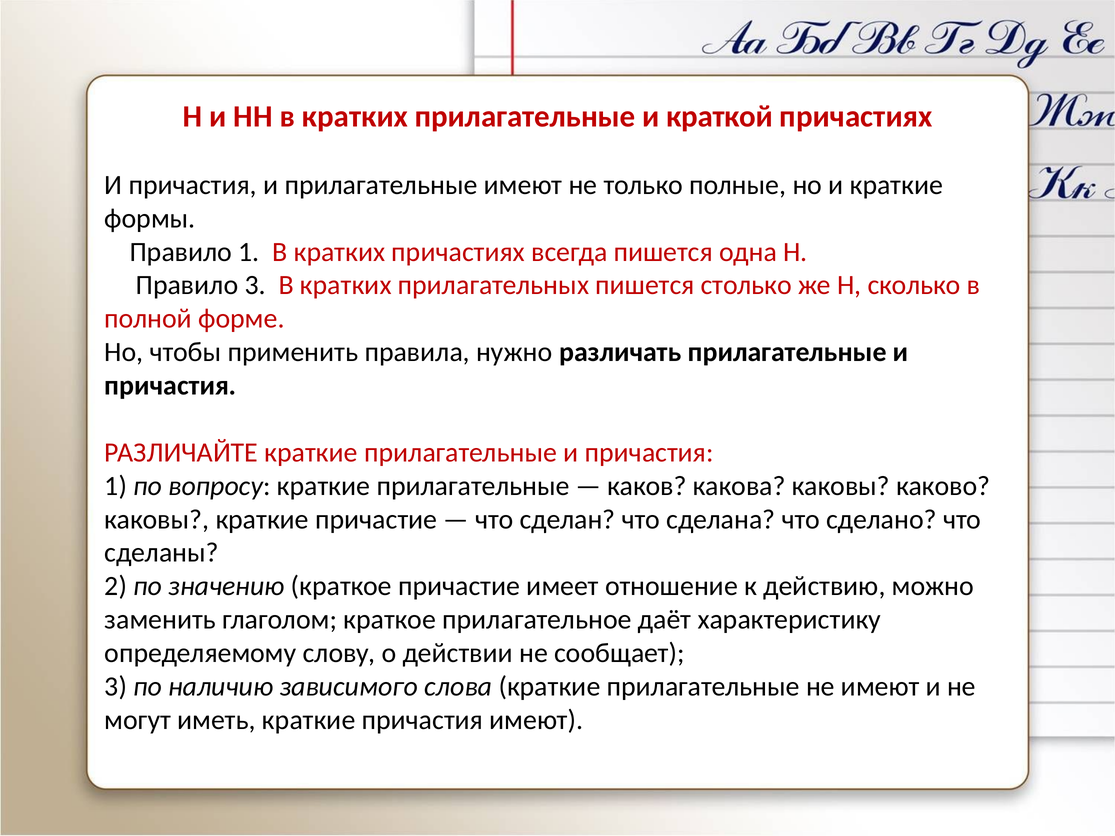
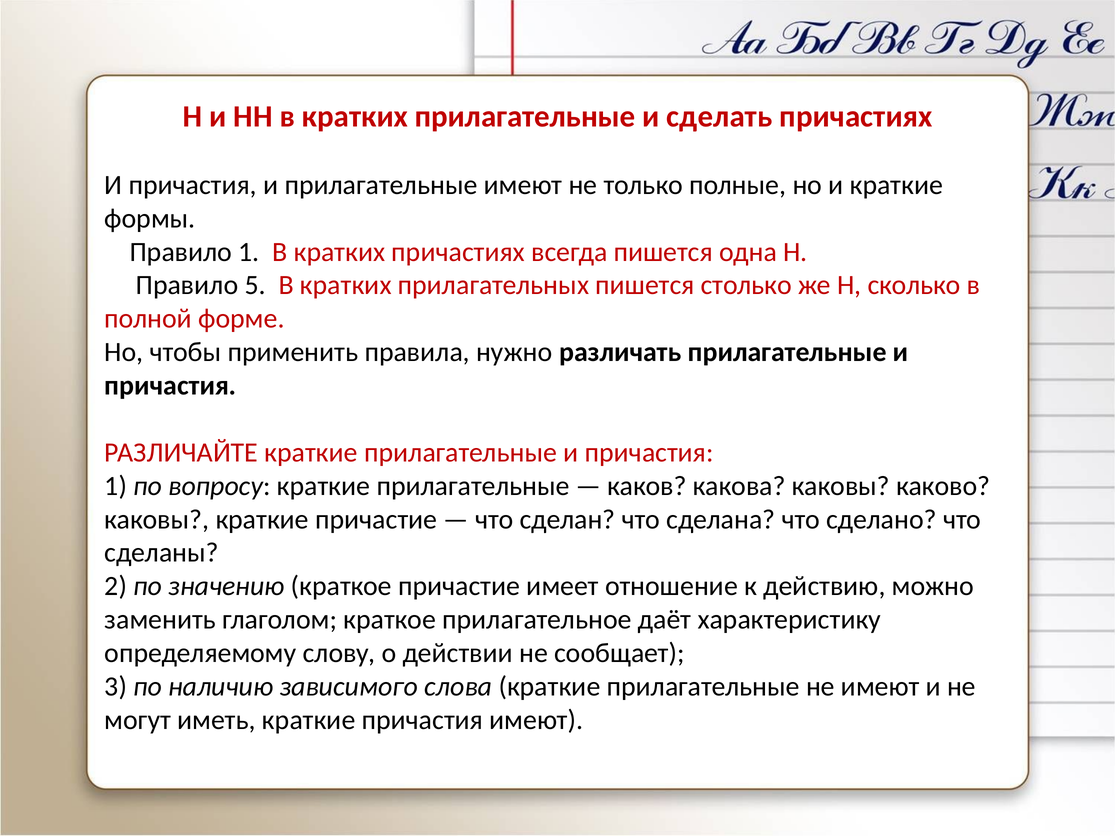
краткой: краткой -> сделать
Правило 3: 3 -> 5
